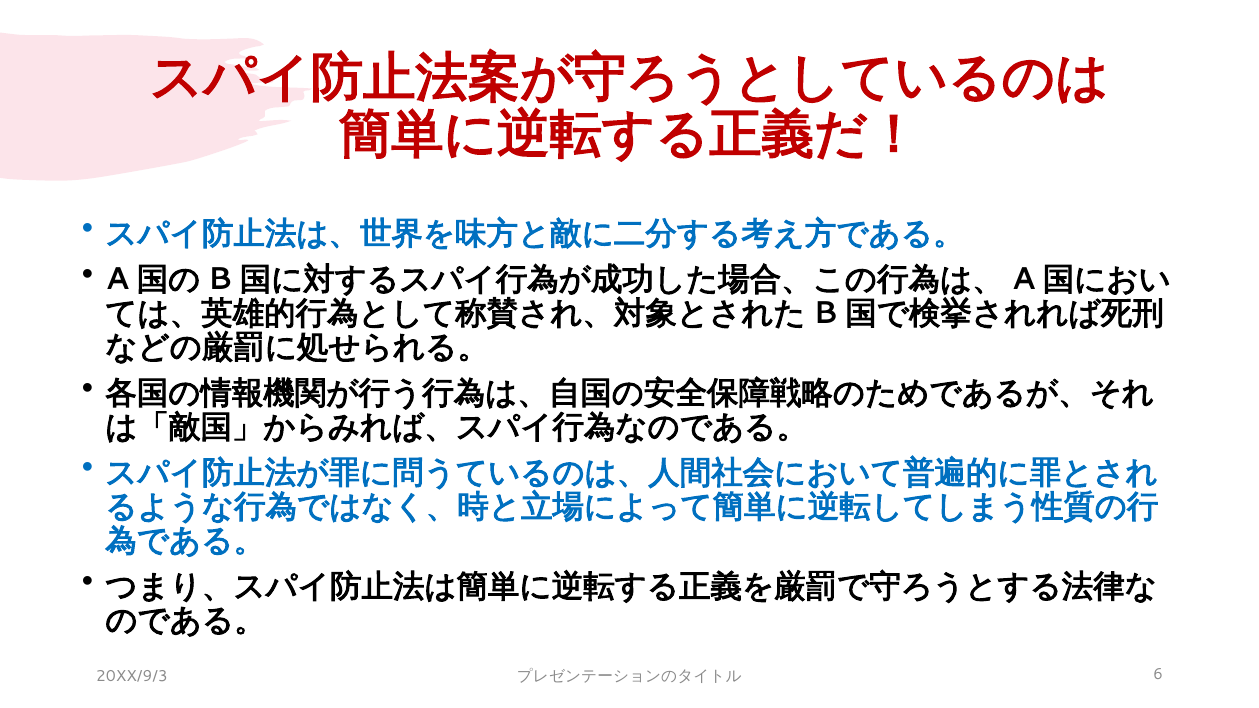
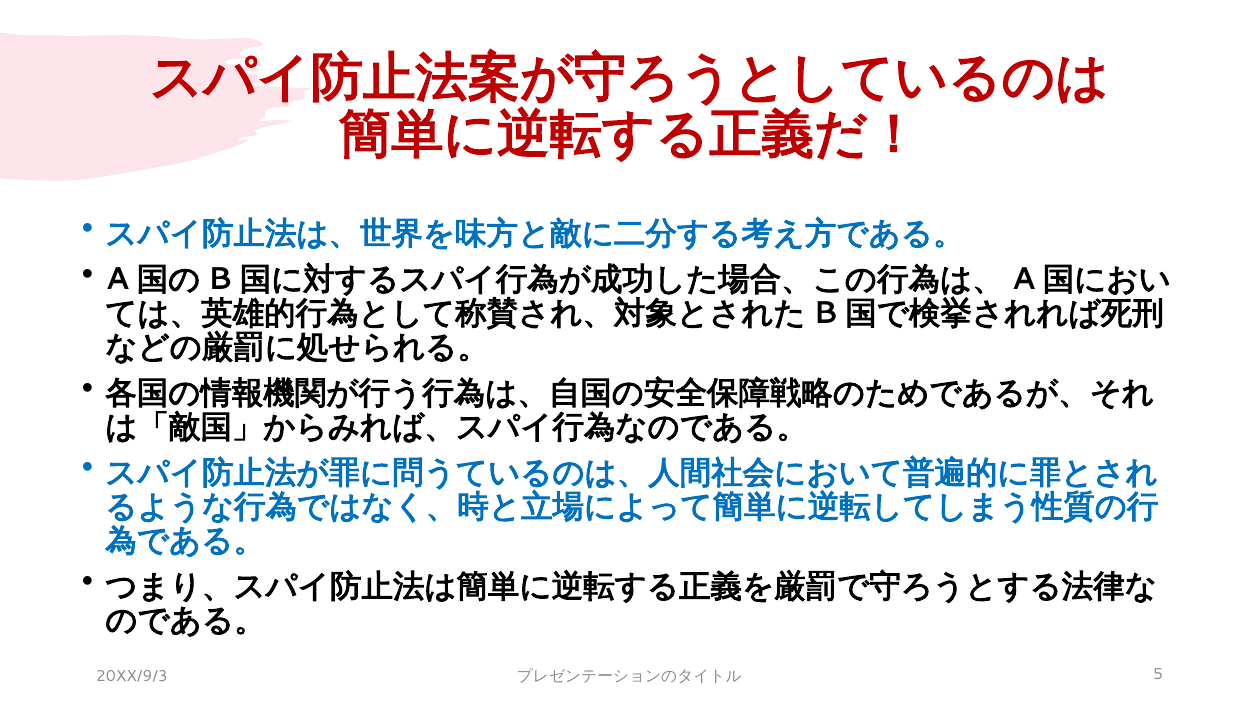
6: 6 -> 5
